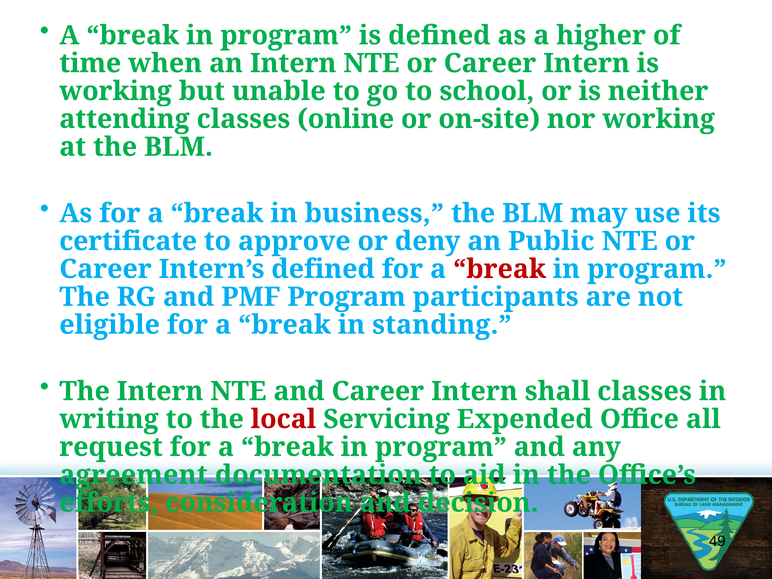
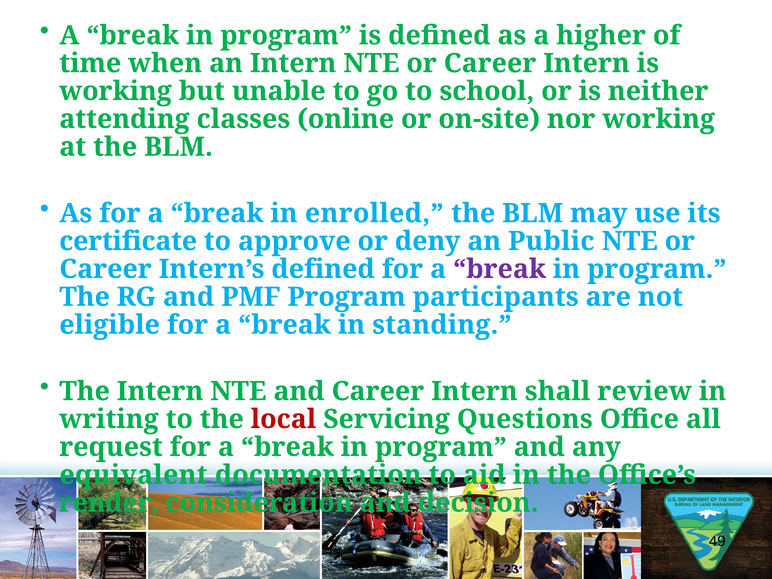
business: business -> enrolled
break at (500, 269) colour: red -> purple
shall classes: classes -> review
Expended: Expended -> Questions
agreement: agreement -> equivalent
efforts: efforts -> render
